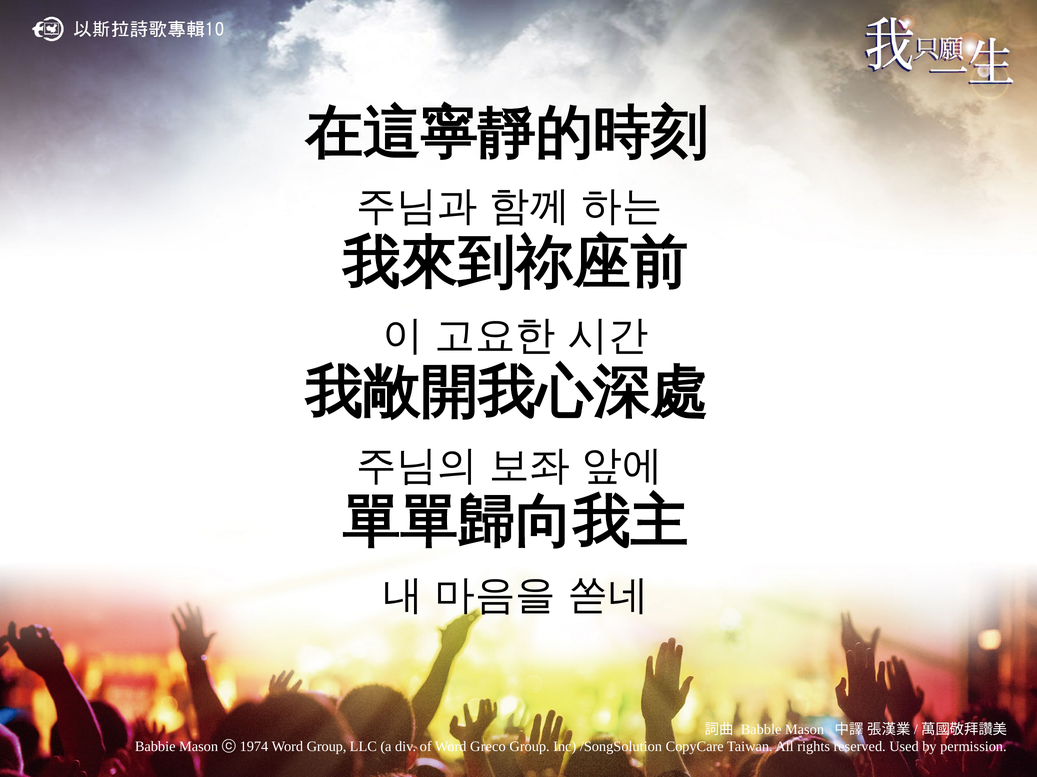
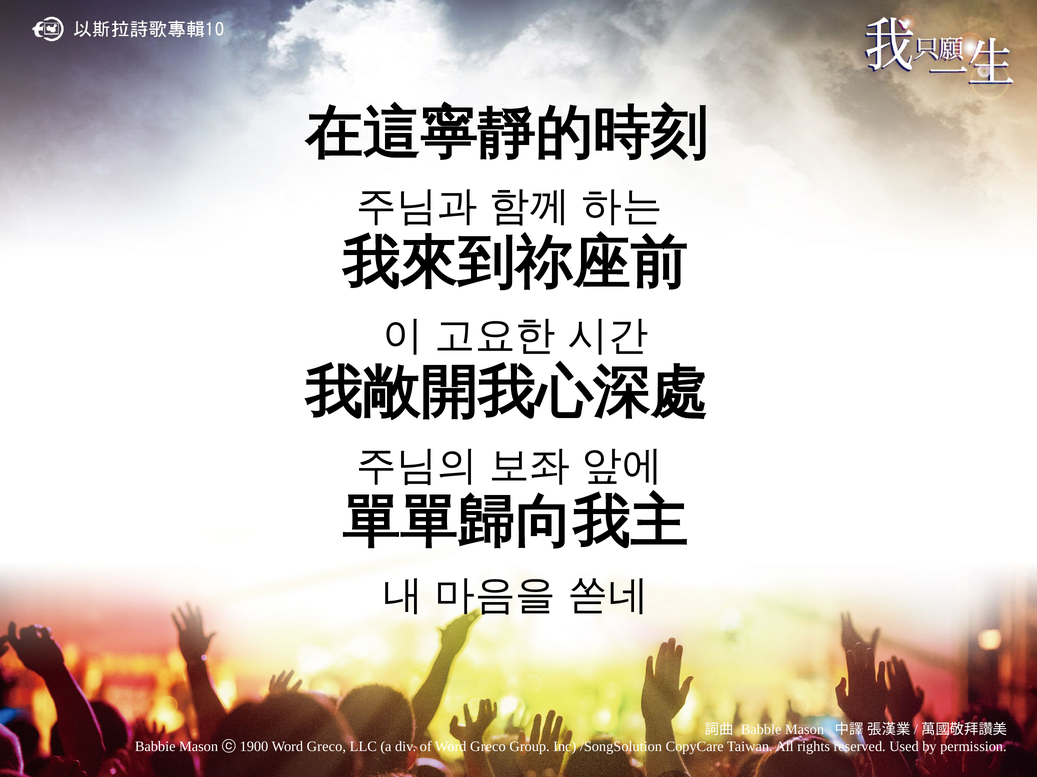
1974: 1974 -> 1900
Group at (327, 747): Group -> Greco
